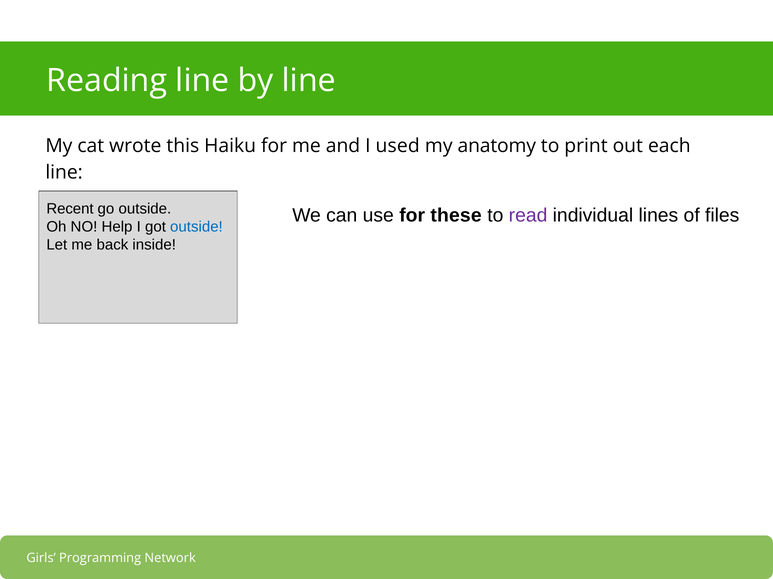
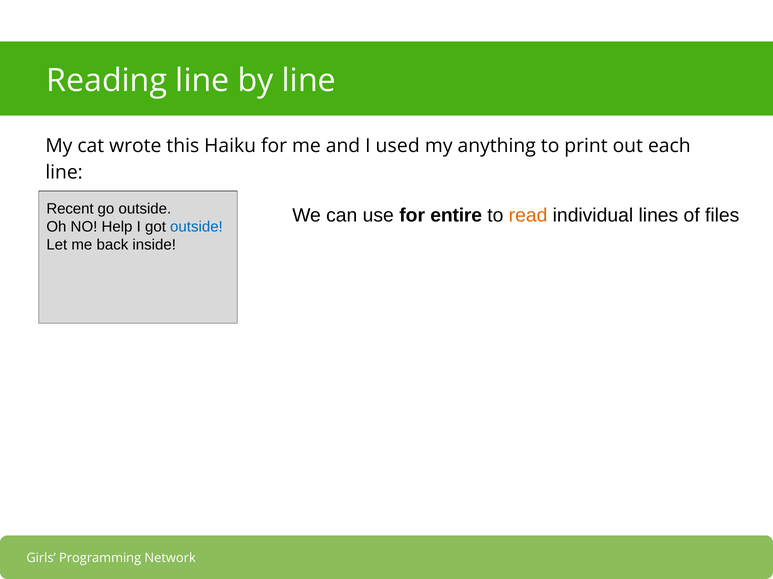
anatomy: anatomy -> anything
these: these -> entire
read colour: purple -> orange
